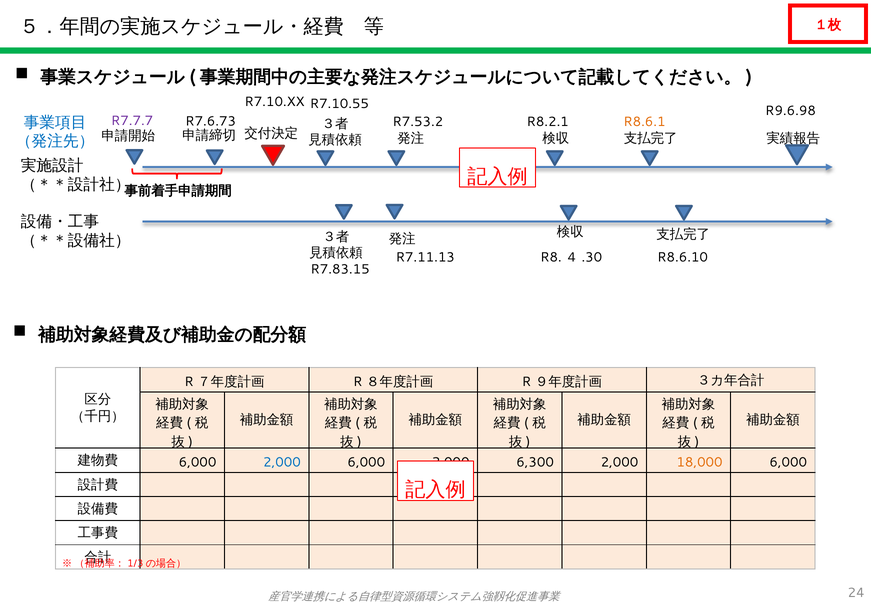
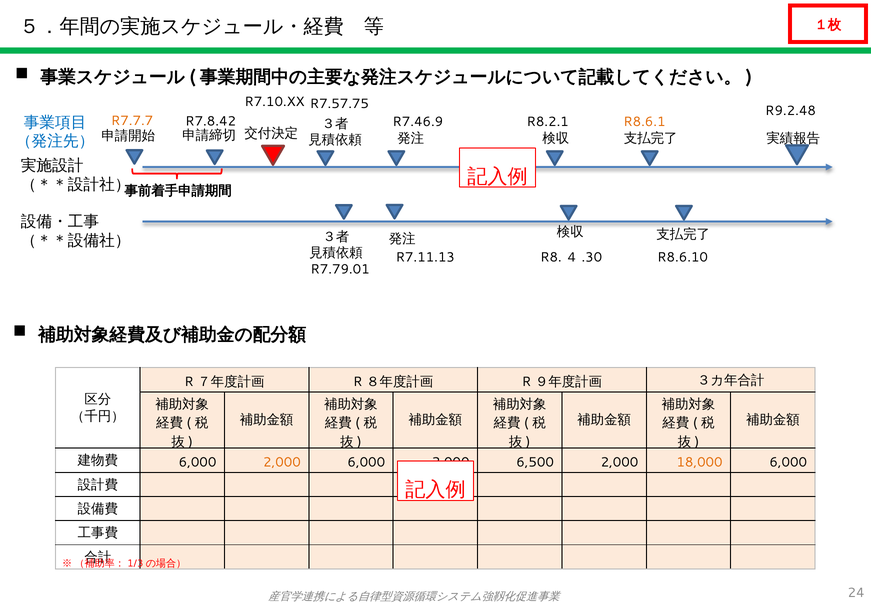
R7.10.55: R7.10.55 -> R7.57.75
R9.6.98: R9.6.98 -> R9.2.48
R7.7.7 colour: purple -> orange
R7.6.73: R7.6.73 -> R7.8.42
R7.53.2: R7.53.2 -> R7.46.9
R7.83.15: R7.83.15 -> R7.79.01
2,000 at (282, 462) colour: blue -> orange
6,300: 6,300 -> 6,500
